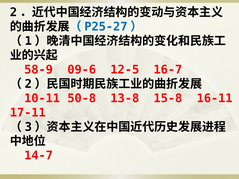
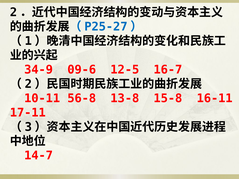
58-9: 58-9 -> 34-9
50-8: 50-8 -> 56-8
